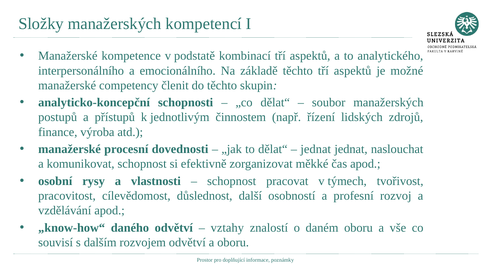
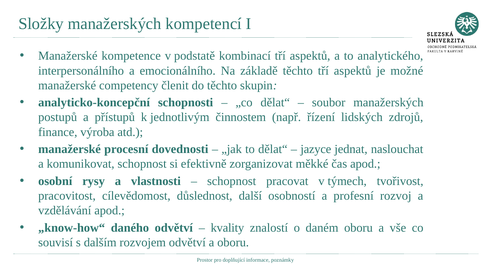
jednat at (316, 149): jednat -> jazyce
vztahy: vztahy -> kvality
